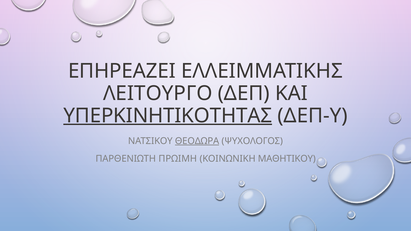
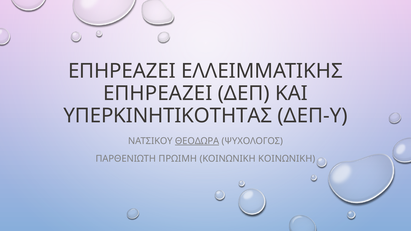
ΛΕΙΤΟΥΡΓΟ at (158, 93): ΛΕΙΤΟΥΡΓΟ -> ΕΠΗΡΕΑΖΕΙ
ΥΠΕΡΚΙΝΗΤΙΚΟΤΗΤΑΣ underline: present -> none
ΚΟΙΝΩΝΙΚΗ ΜΑΘΗΤΙΚΟΥ: ΜΑΘΗΤΙΚΟΥ -> ΚΟΙΝΩΝΙΚΗ
